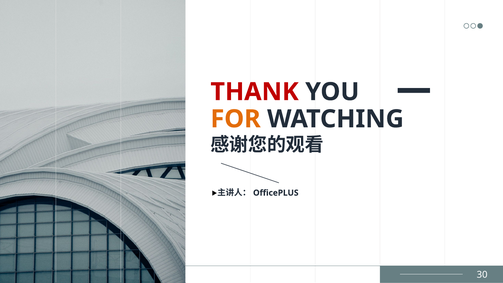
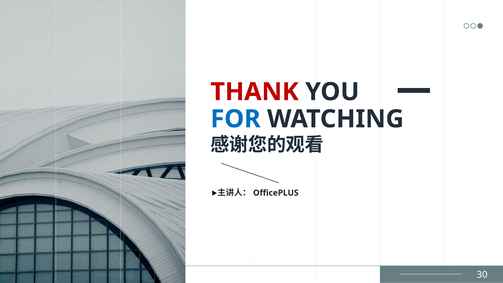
FOR colour: orange -> blue
